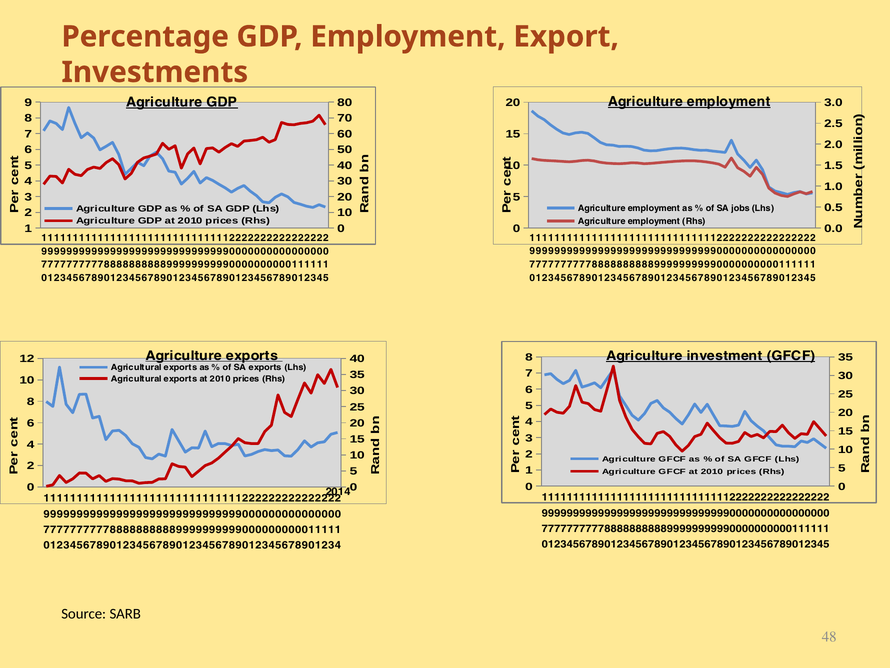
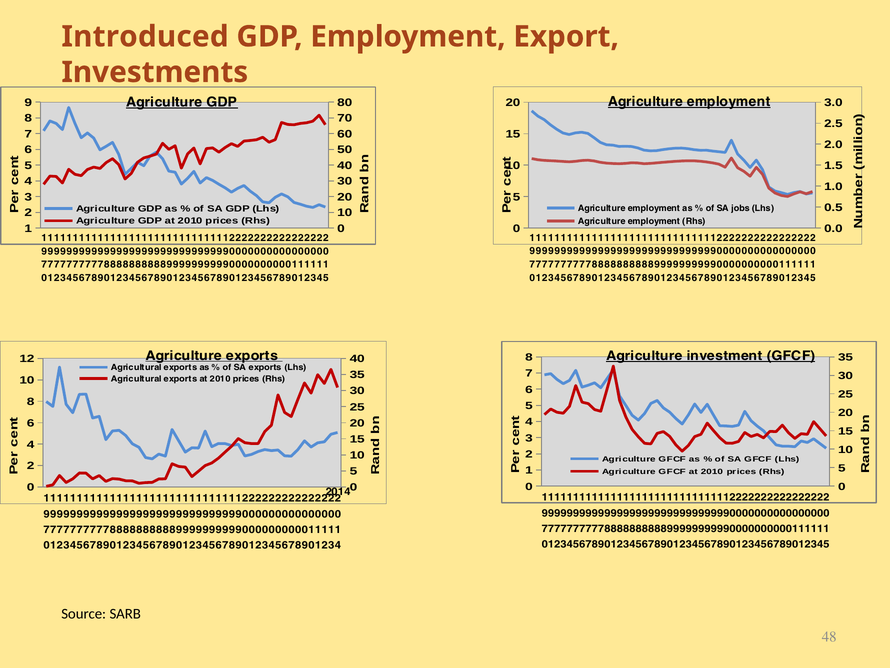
Percentage: Percentage -> Introduced
